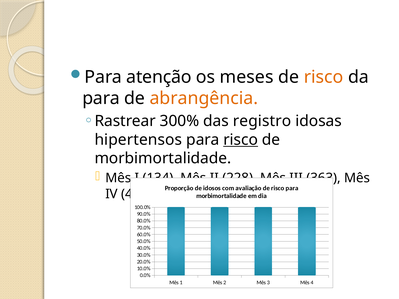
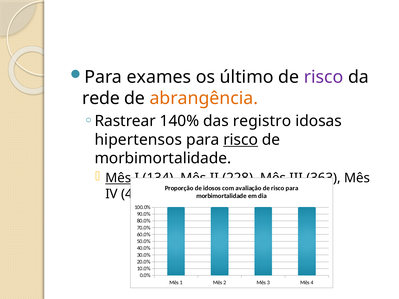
atenção: atenção -> exames
meses: meses -> último
risco at (324, 77) colour: orange -> purple
para at (101, 98): para -> rede
300%: 300% -> 140%
Mês at (118, 178) underline: none -> present
